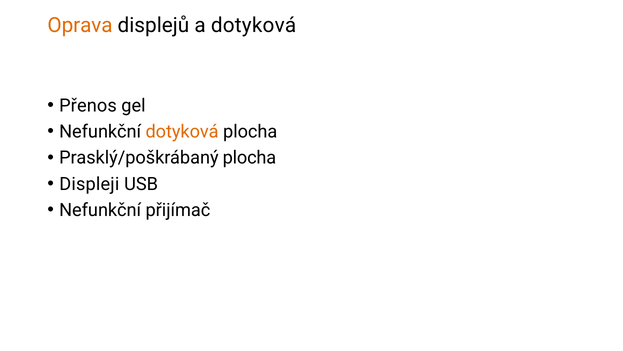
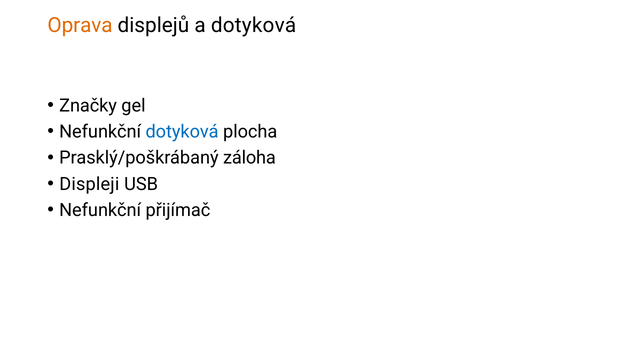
Přenos: Přenos -> Značky
dotyková at (182, 131) colour: orange -> blue
Prasklý/poškrábaný plocha: plocha -> záloha
